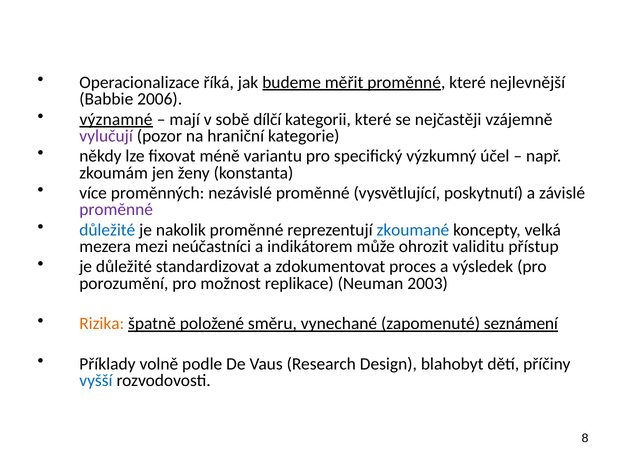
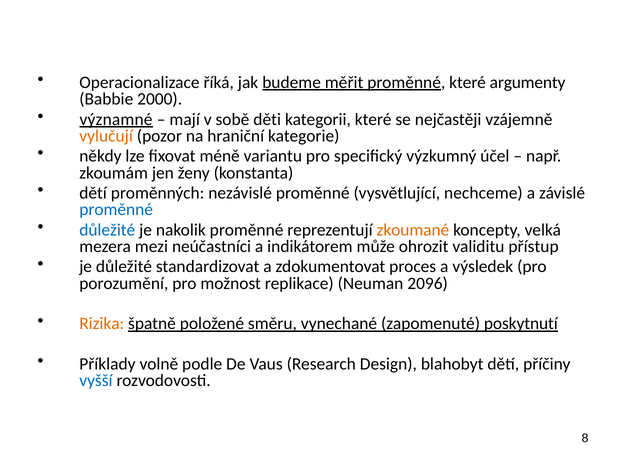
nejlevnější: nejlevnější -> argumenty
2006: 2006 -> 2000
dílčí: dílčí -> děti
vylučují colour: purple -> orange
více at (93, 193): více -> dětí
poskytnutí: poskytnutí -> nechceme
proměnné at (116, 210) colour: purple -> blue
zkoumané colour: blue -> orange
2003: 2003 -> 2096
seznámení: seznámení -> poskytnutí
